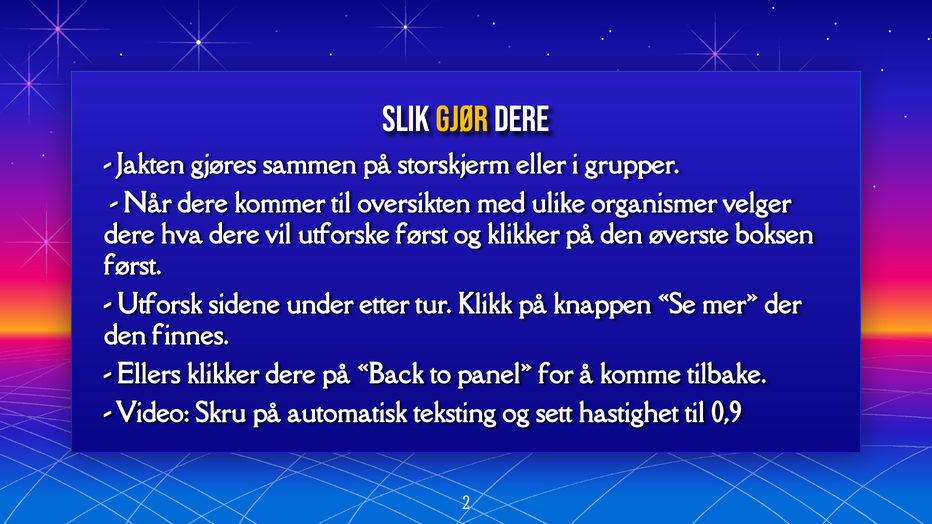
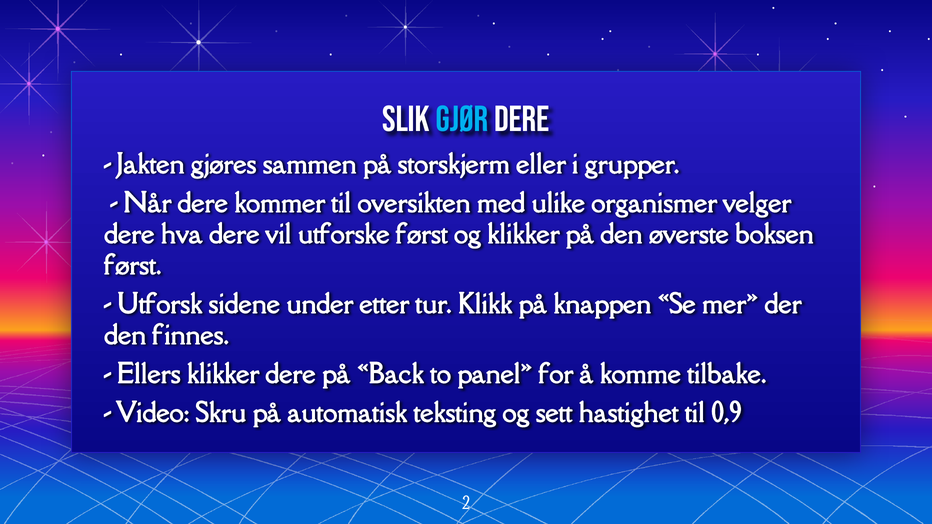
gjør colour: yellow -> light blue
